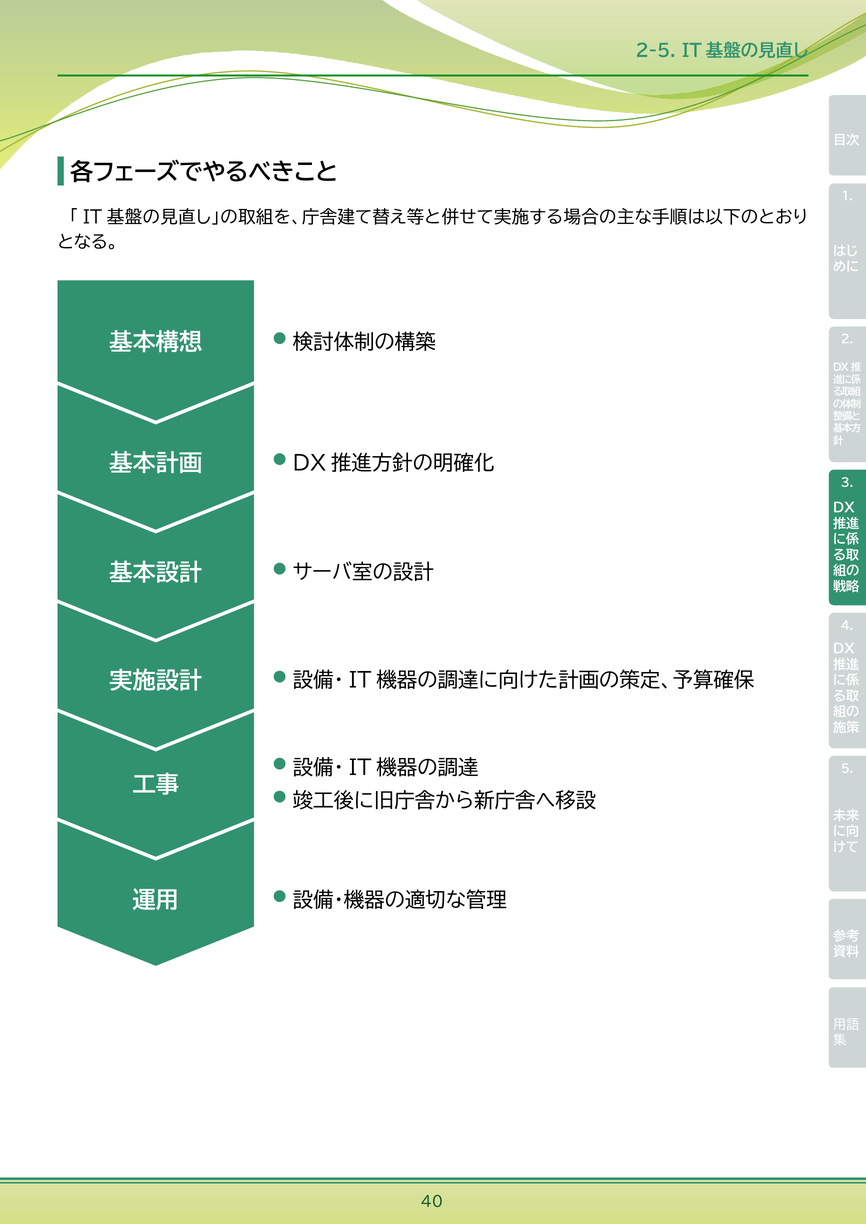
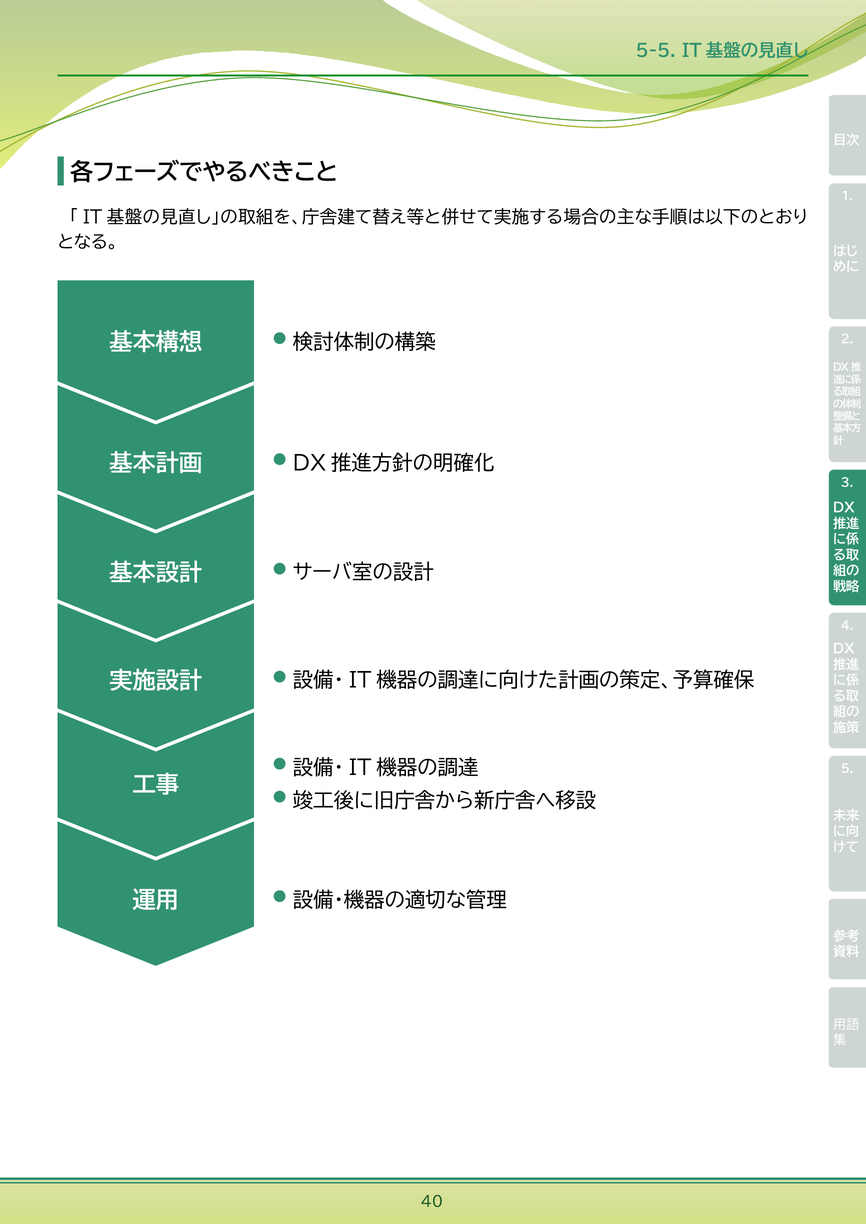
2-5: 2-5 -> 5-5
